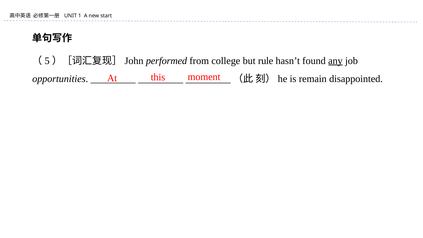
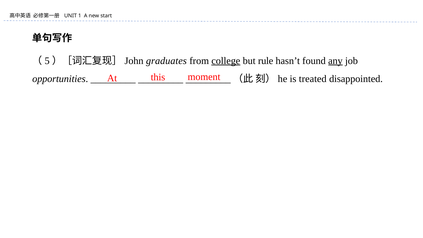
performed: performed -> graduates
college underline: none -> present
remain: remain -> treated
